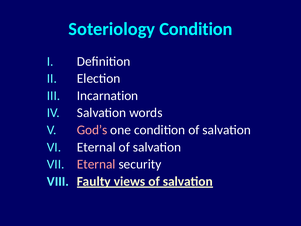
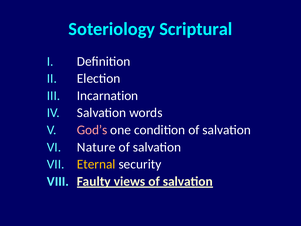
Soteriology Condition: Condition -> Scriptural
Eternal at (96, 147): Eternal -> Nature
Eternal at (96, 164) colour: pink -> yellow
